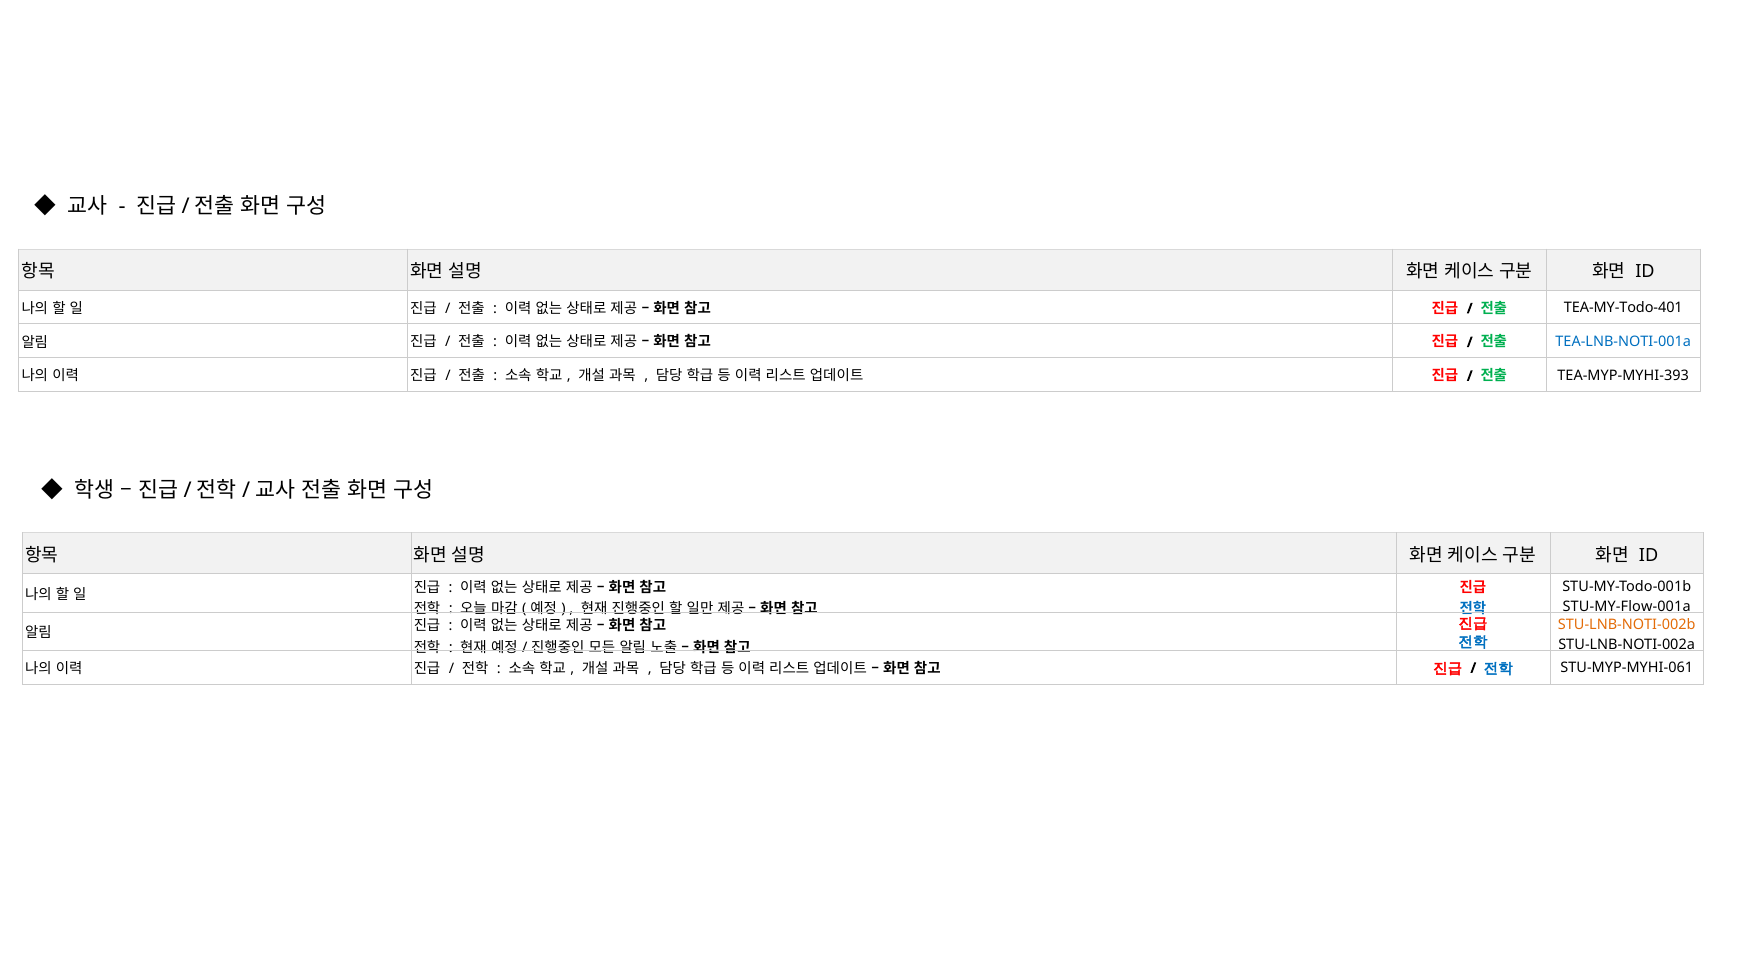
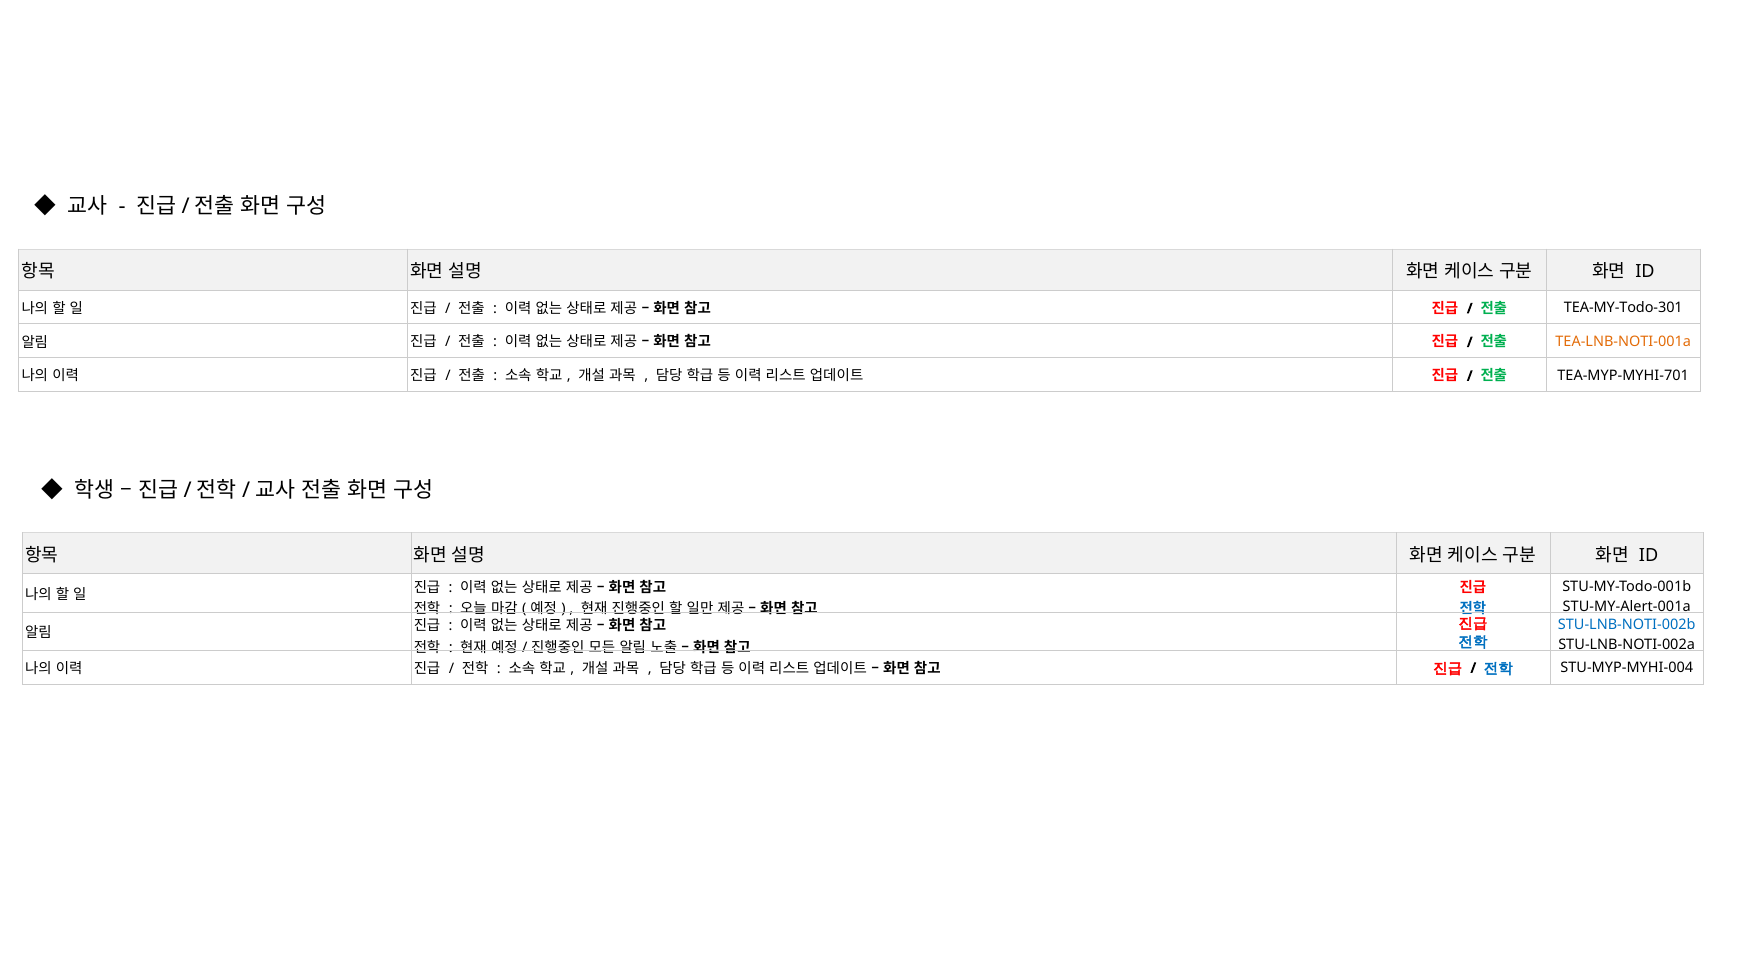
TEA-MY-Todo-401: TEA-MY-Todo-401 -> TEA-MY-Todo-301
TEA-LNB-NOTI-001a colour: blue -> orange
TEA-MYP-MYHI-393: TEA-MYP-MYHI-393 -> TEA-MYP-MYHI-701
STU-MY-Flow-001a: STU-MY-Flow-001a -> STU-MY-Alert-001a
STU-LNB-NOTI-002b colour: orange -> blue
STU-MYP-MYHI-061: STU-MYP-MYHI-061 -> STU-MYP-MYHI-004
